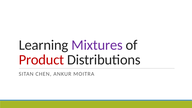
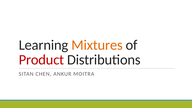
Mixtures colour: purple -> orange
